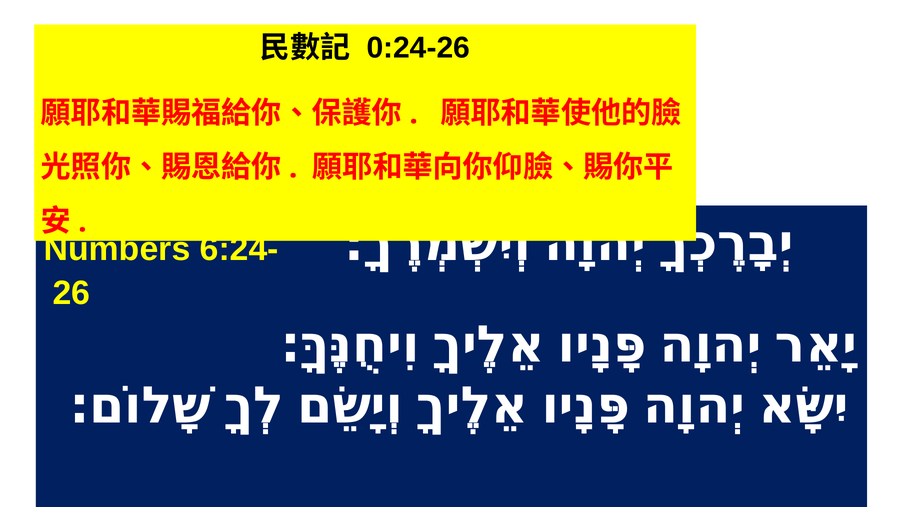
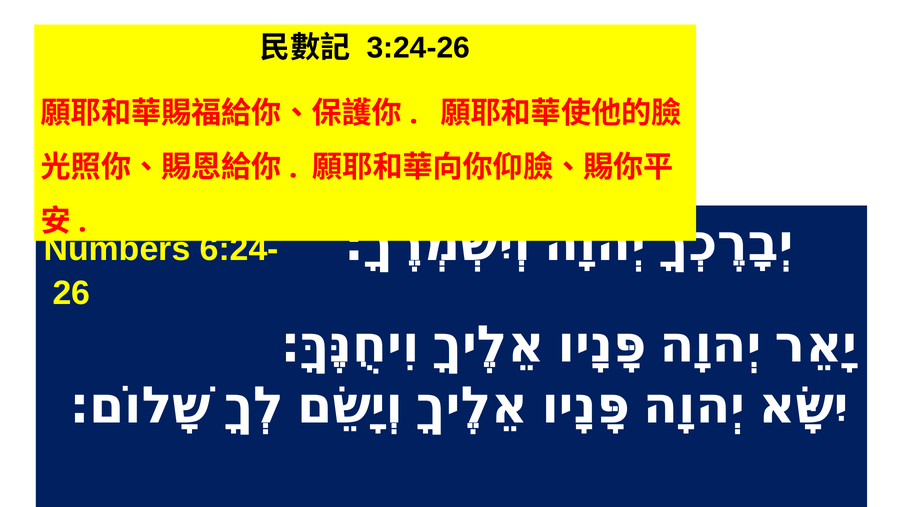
0:24-26: 0:24-26 -> 3:24-26
